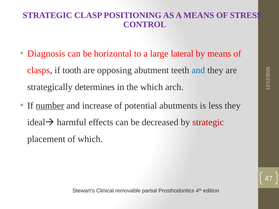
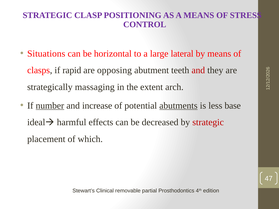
Diagnosis: Diagnosis -> Situations
tooth: tooth -> rapid
and at (198, 70) colour: blue -> red
determines: determines -> massaging
the which: which -> extent
abutments underline: none -> present
less they: they -> base
